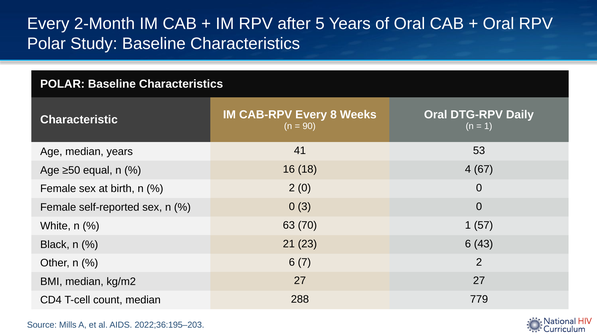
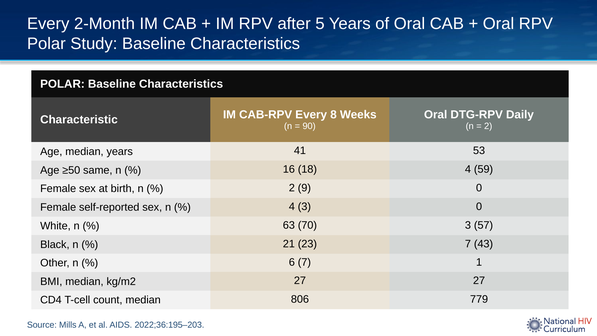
1 at (488, 126): 1 -> 2
equal: equal -> same
67: 67 -> 59
2 0: 0 -> 9
0 at (292, 206): 0 -> 4
70 1: 1 -> 3
23 6: 6 -> 7
7 2: 2 -> 1
288: 288 -> 806
